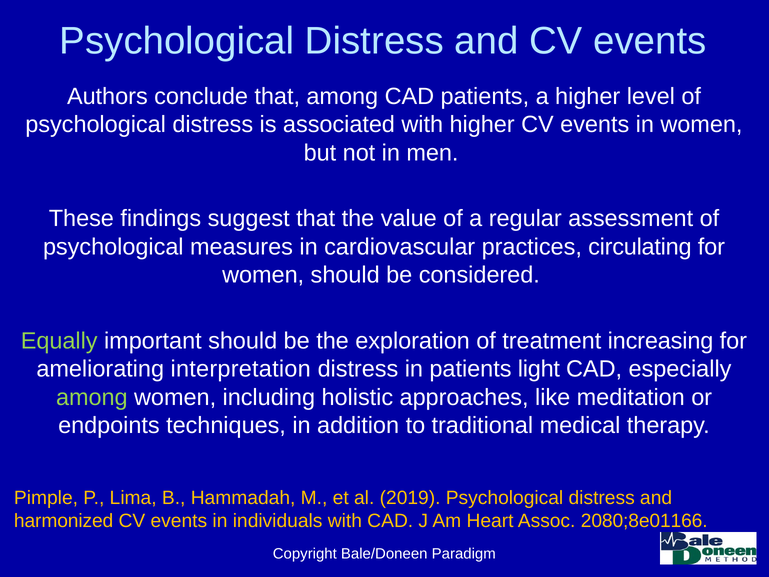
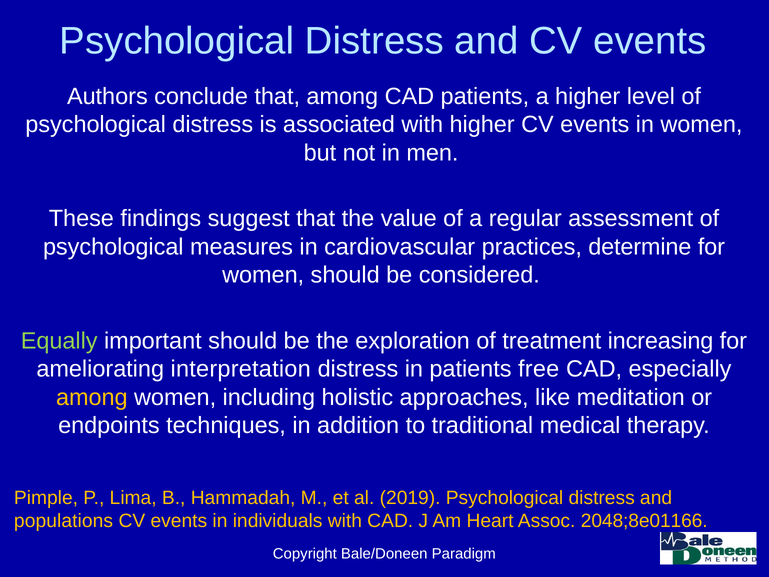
circulating: circulating -> determine
light: light -> free
among at (92, 397) colour: light green -> yellow
harmonized: harmonized -> populations
2080;8e01166: 2080;8e01166 -> 2048;8e01166
